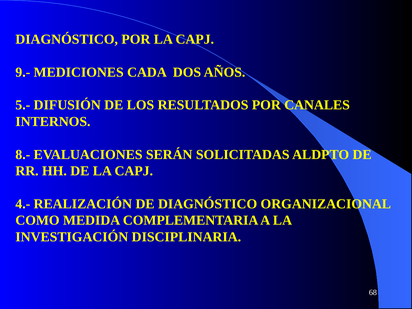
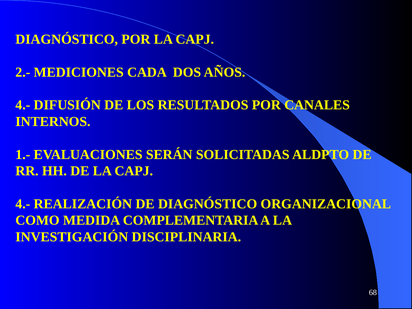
9.-: 9.- -> 2.-
5.- at (23, 105): 5.- -> 4.-
8.-: 8.- -> 1.-
